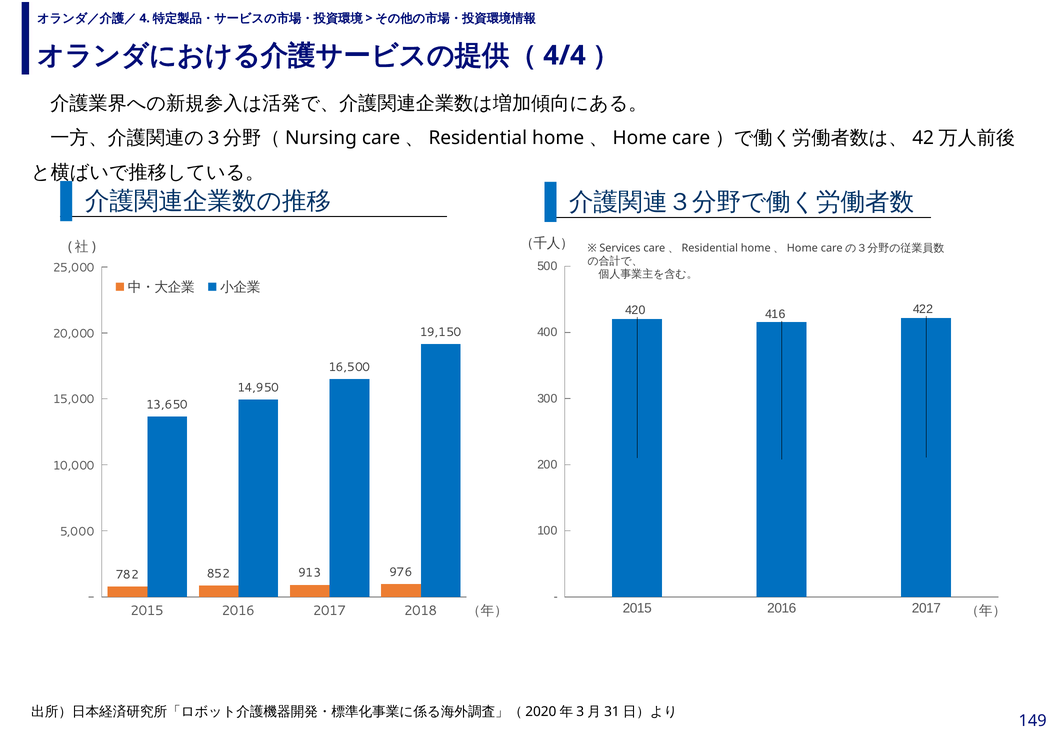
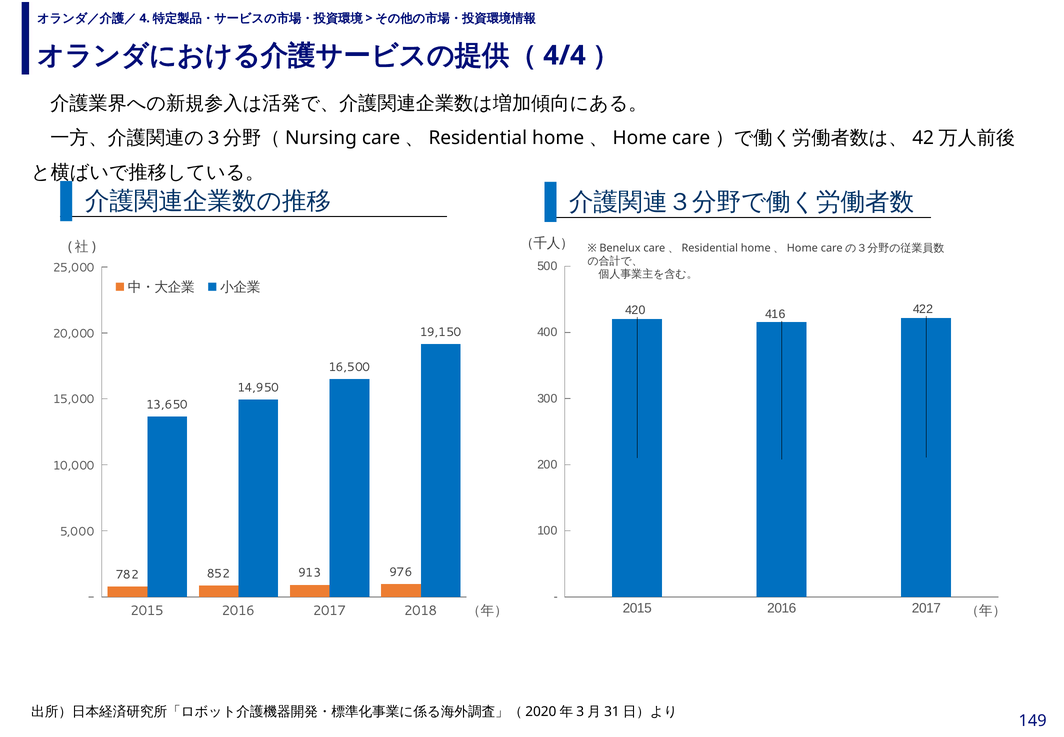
Services: Services -> Benelux
